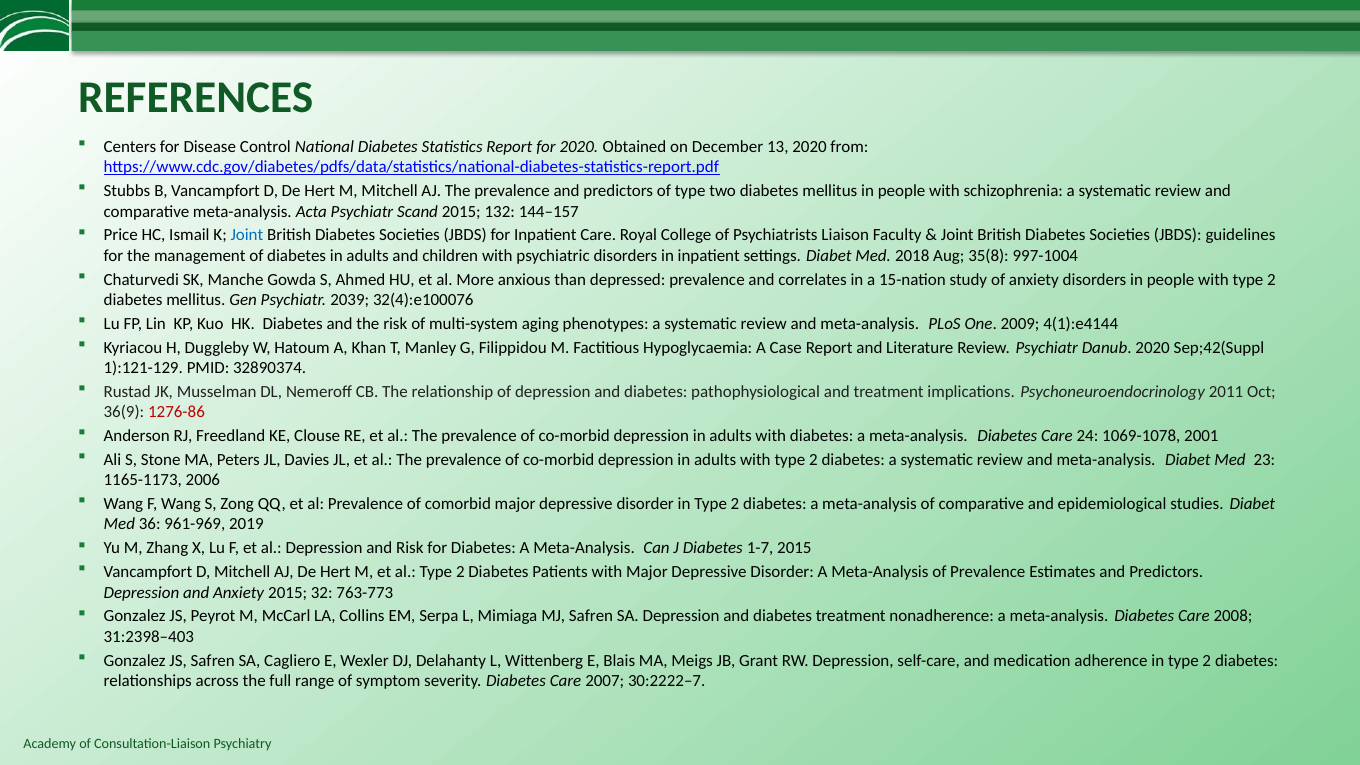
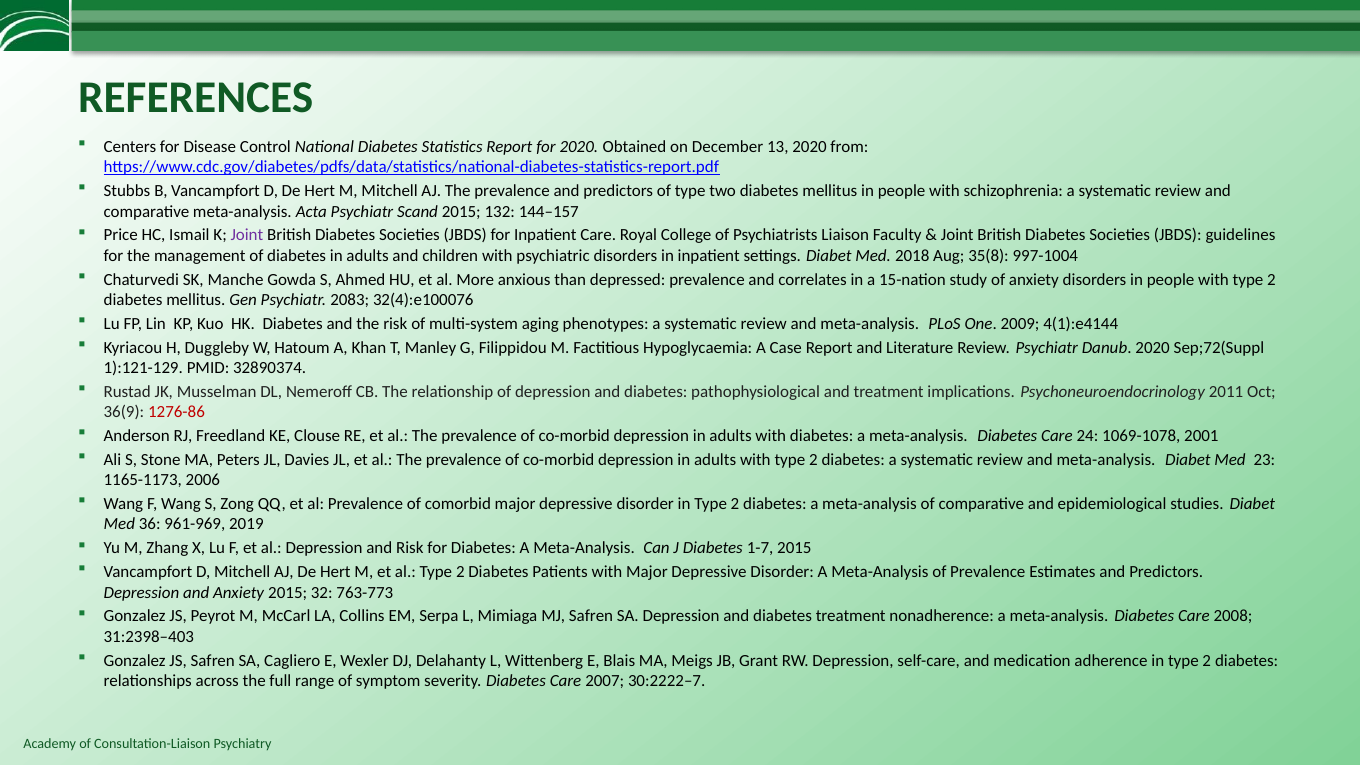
Joint at (247, 235) colour: blue -> purple
2039: 2039 -> 2083
Sep;42(Suppl: Sep;42(Suppl -> Sep;72(Suppl
